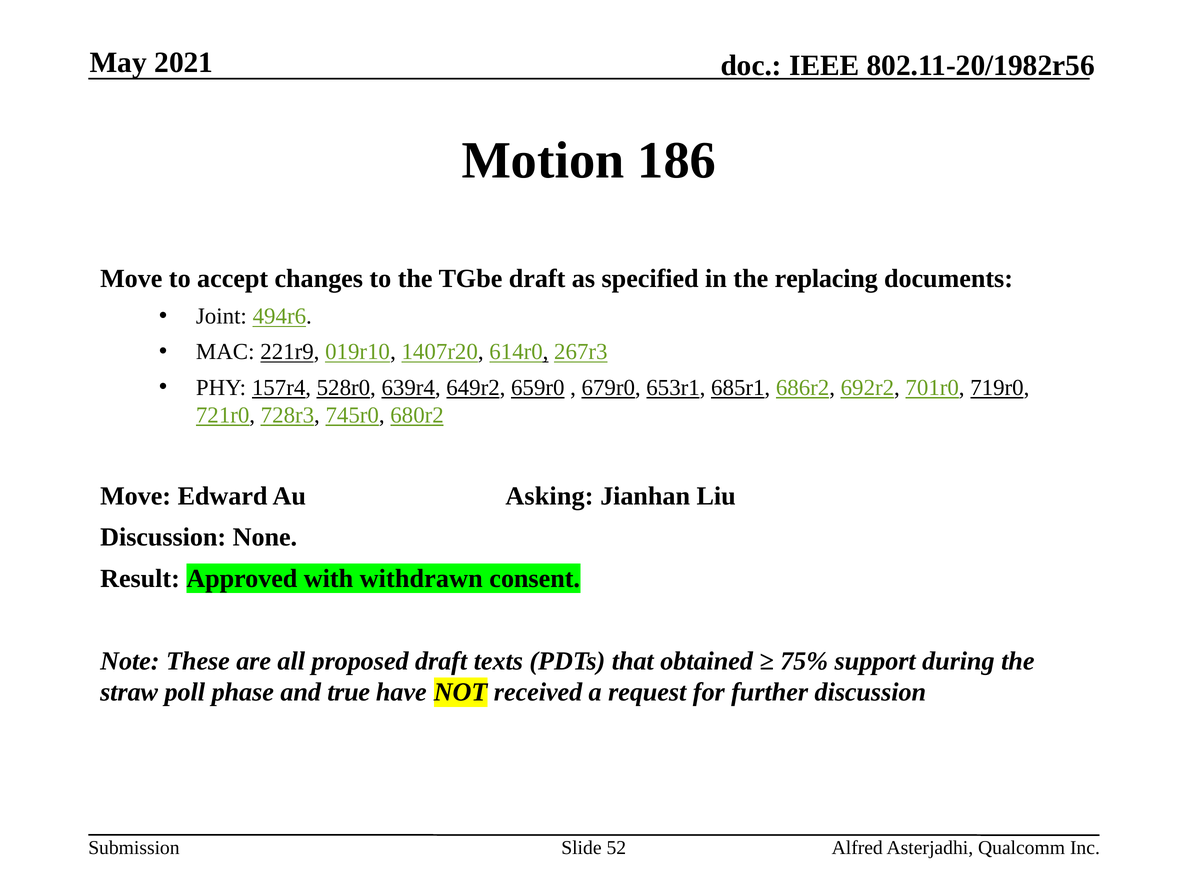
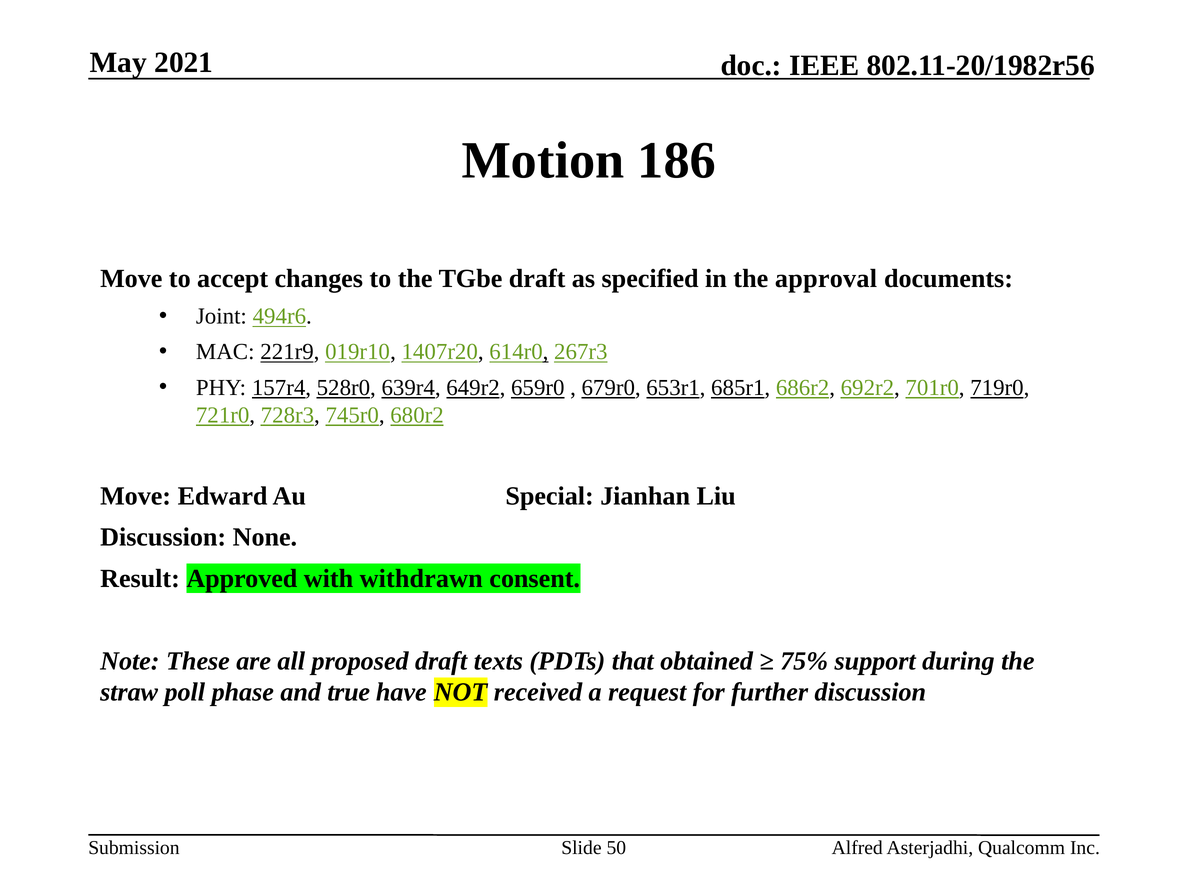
replacing: replacing -> approval
Asking: Asking -> Special
52: 52 -> 50
